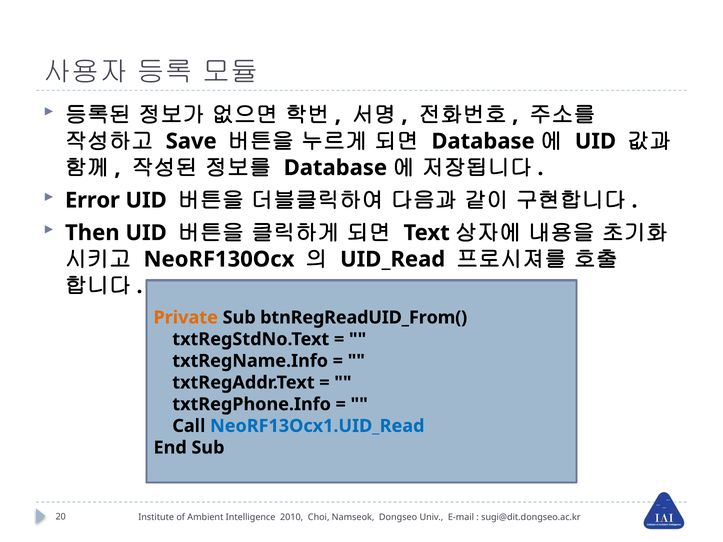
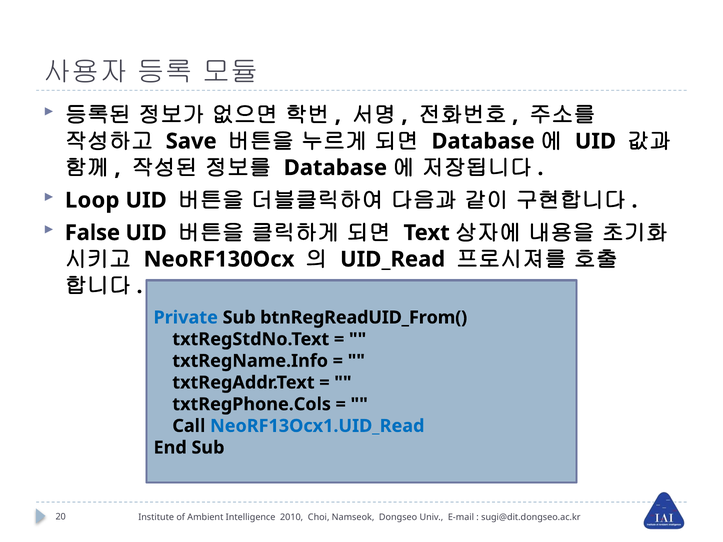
Error: Error -> Loop
Then: Then -> False
Private colour: orange -> blue
txtRegPhone.Info: txtRegPhone.Info -> txtRegPhone.Cols
